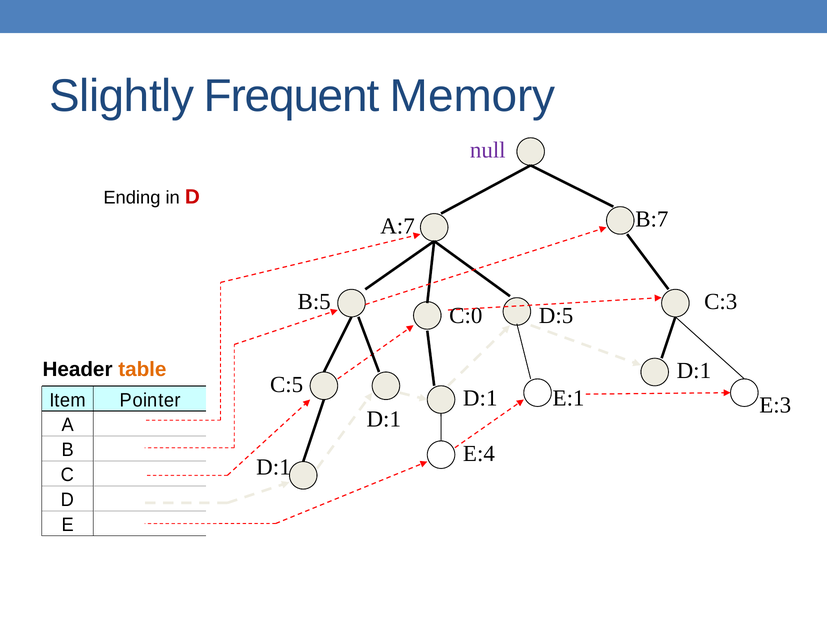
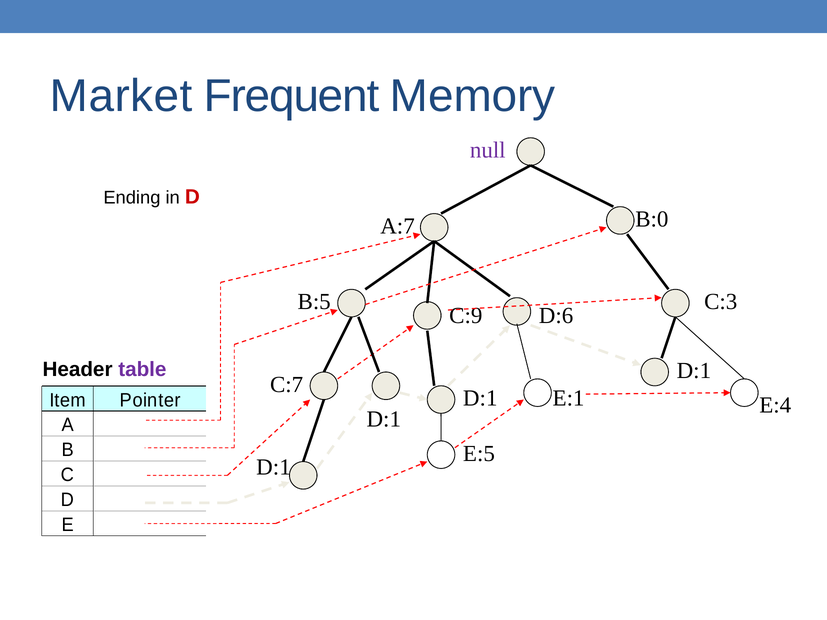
Slightly: Slightly -> Market
B:7: B:7 -> B:0
C:0: C:0 -> C:9
D:5: D:5 -> D:6
table colour: orange -> purple
C:5: C:5 -> C:7
E:3: E:3 -> E:4
E:4: E:4 -> E:5
